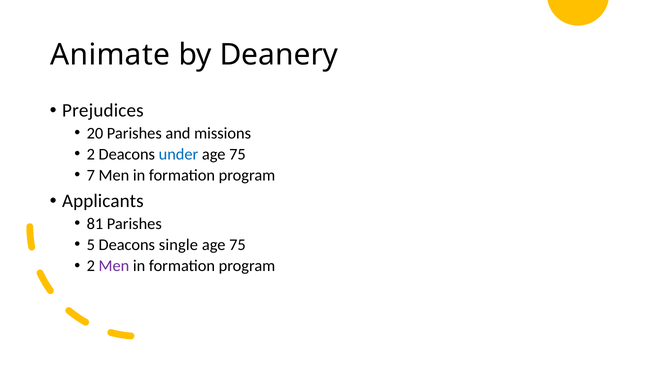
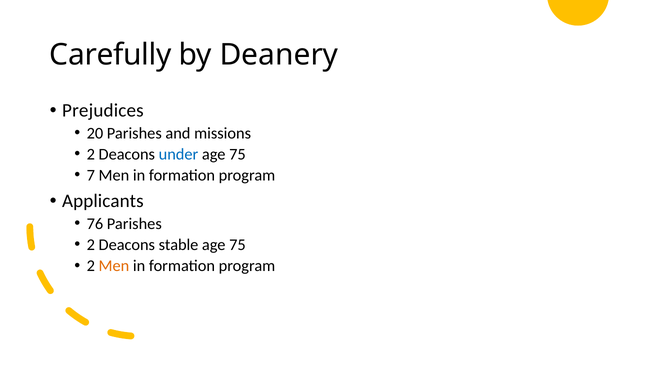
Animate: Animate -> Carefully
81: 81 -> 76
5 at (91, 245): 5 -> 2
single: single -> stable
Men at (114, 266) colour: purple -> orange
